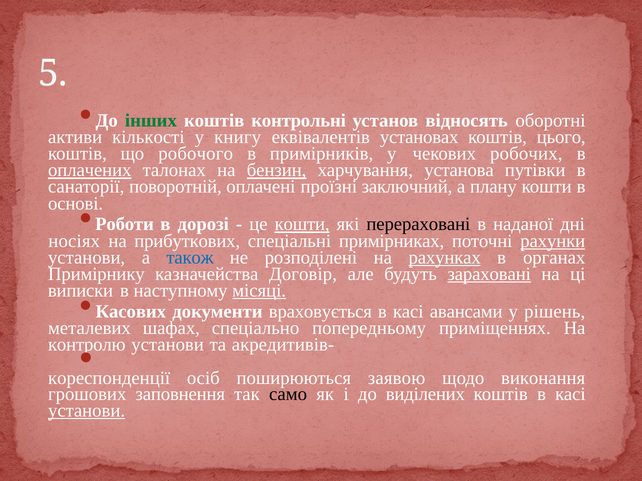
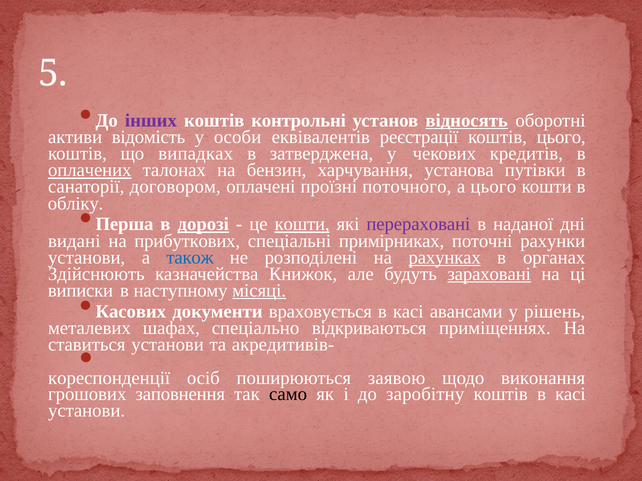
інших colour: green -> purple
відносять underline: none -> present
кількості: кількості -> відомість
книгу: книгу -> особи
установах: установах -> реєстрації
робочого: робочого -> випадках
примірників: примірників -> затверджена
робочих: робочих -> кредитів
бензин underline: present -> none
поворотній: поворотній -> договором
заключний: заключний -> поточного
а плану: плану -> цього
основі: основі -> обліку
Роботи: Роботи -> Перша
дорозі underline: none -> present
перераховані colour: black -> purple
носіях: носіях -> видані
рахунки underline: present -> none
Примірнику: Примірнику -> Здійснюють
Договір: Договір -> Книжок
попередньому: попередньому -> відкриваються
контролю: контролю -> ставиться
виділених: виділених -> заробітну
установи at (87, 411) underline: present -> none
